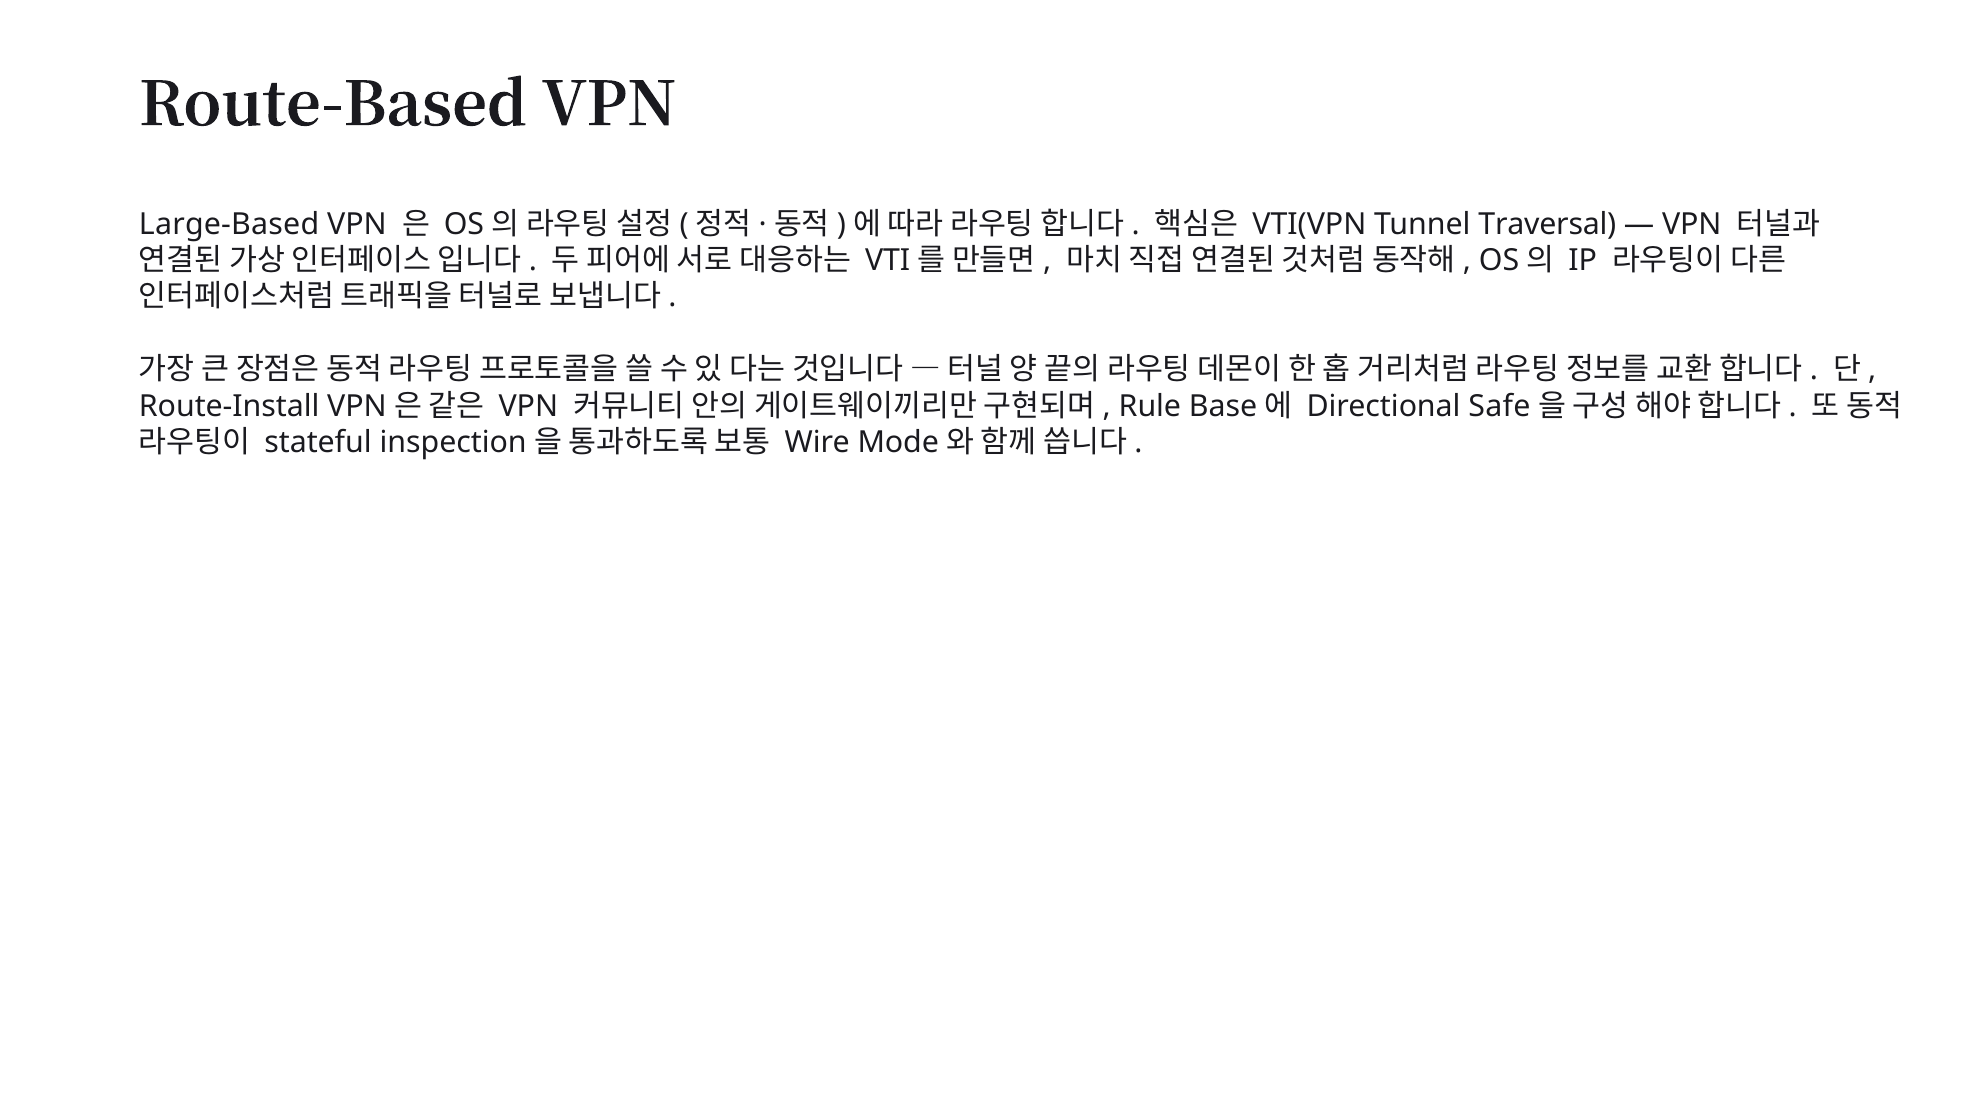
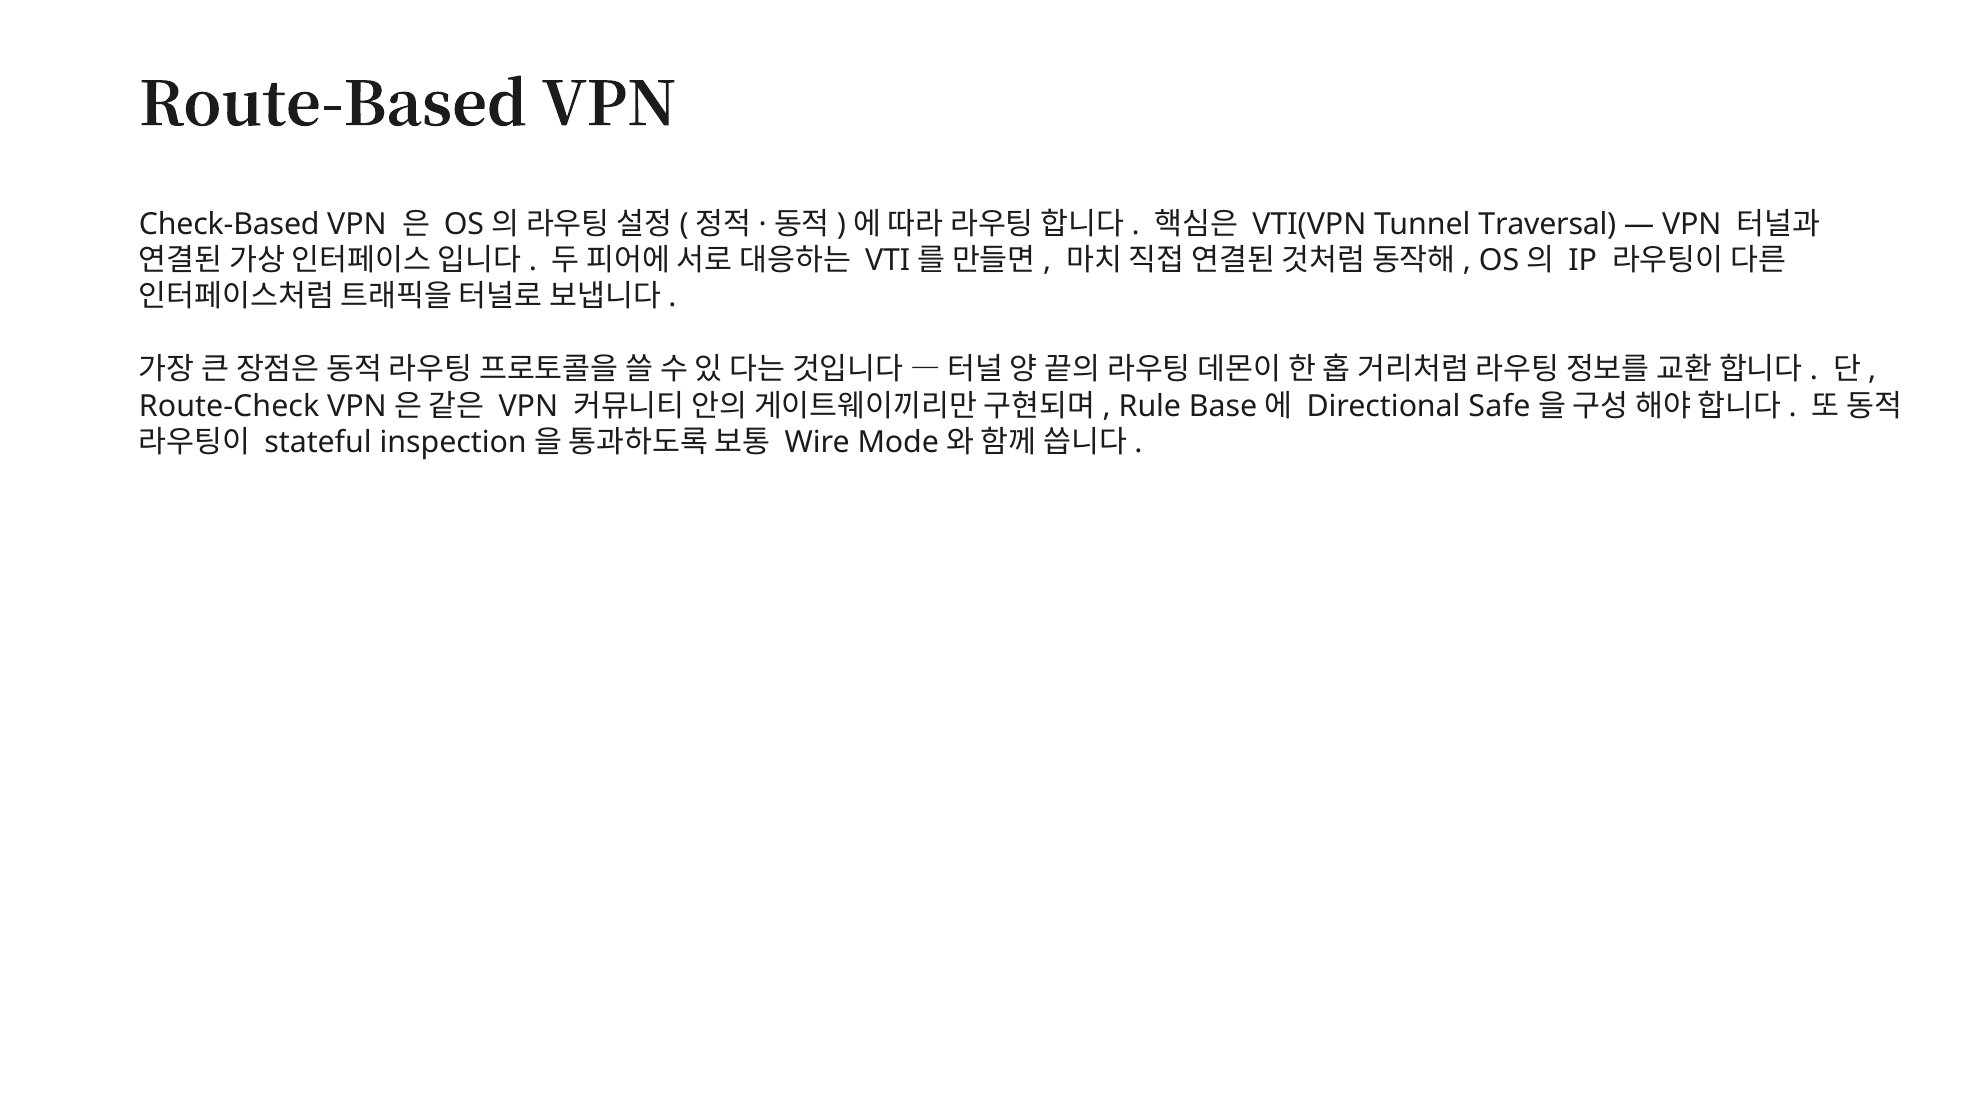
Large-Based: Large-Based -> Check-Based
Route-Install: Route-Install -> Route-Check
